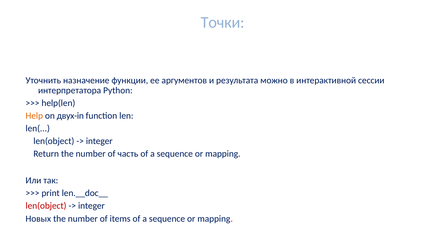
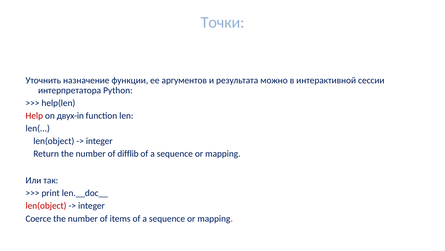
Help colour: orange -> red
часть: часть -> difflib
Новых: Новых -> Coerce
